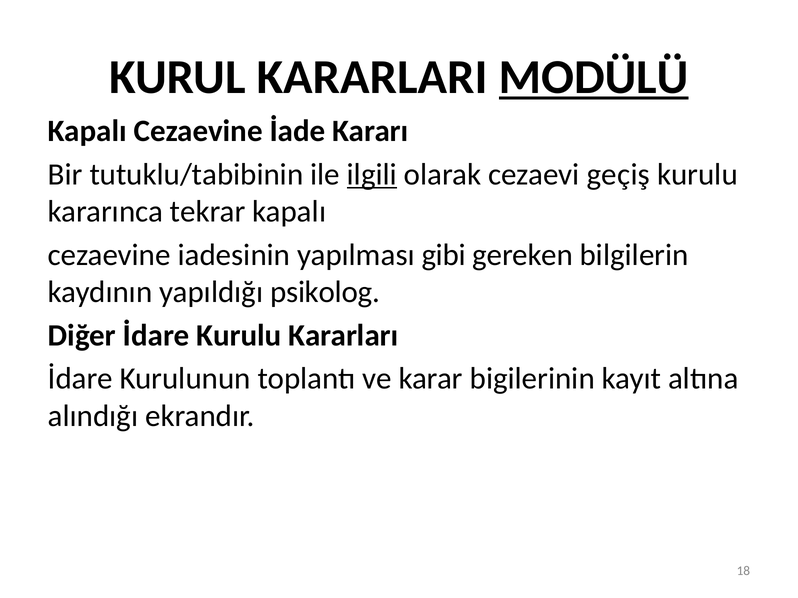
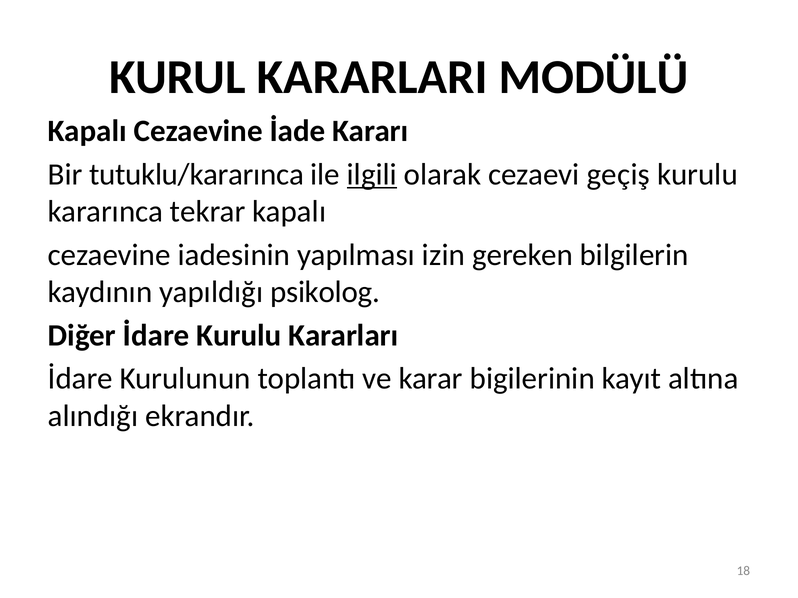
MODÜLÜ underline: present -> none
tutuklu/tabibinin: tutuklu/tabibinin -> tutuklu/kararınca
gibi: gibi -> izin
